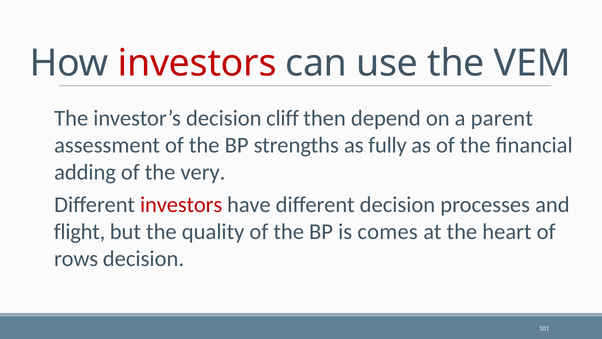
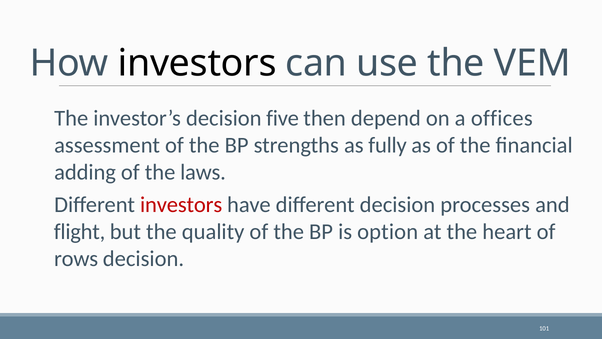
investors at (197, 63) colour: red -> black
cliff: cliff -> five
parent: parent -> offices
very: very -> laws
comes: comes -> option
